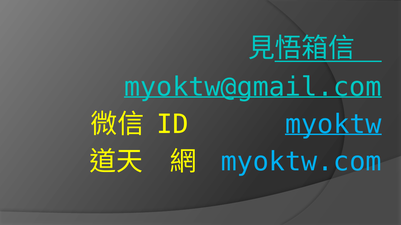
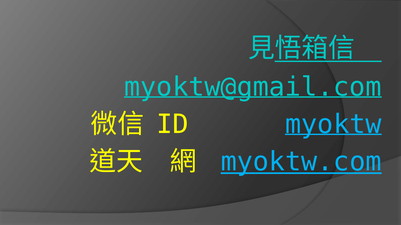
myoktw.com underline: none -> present
